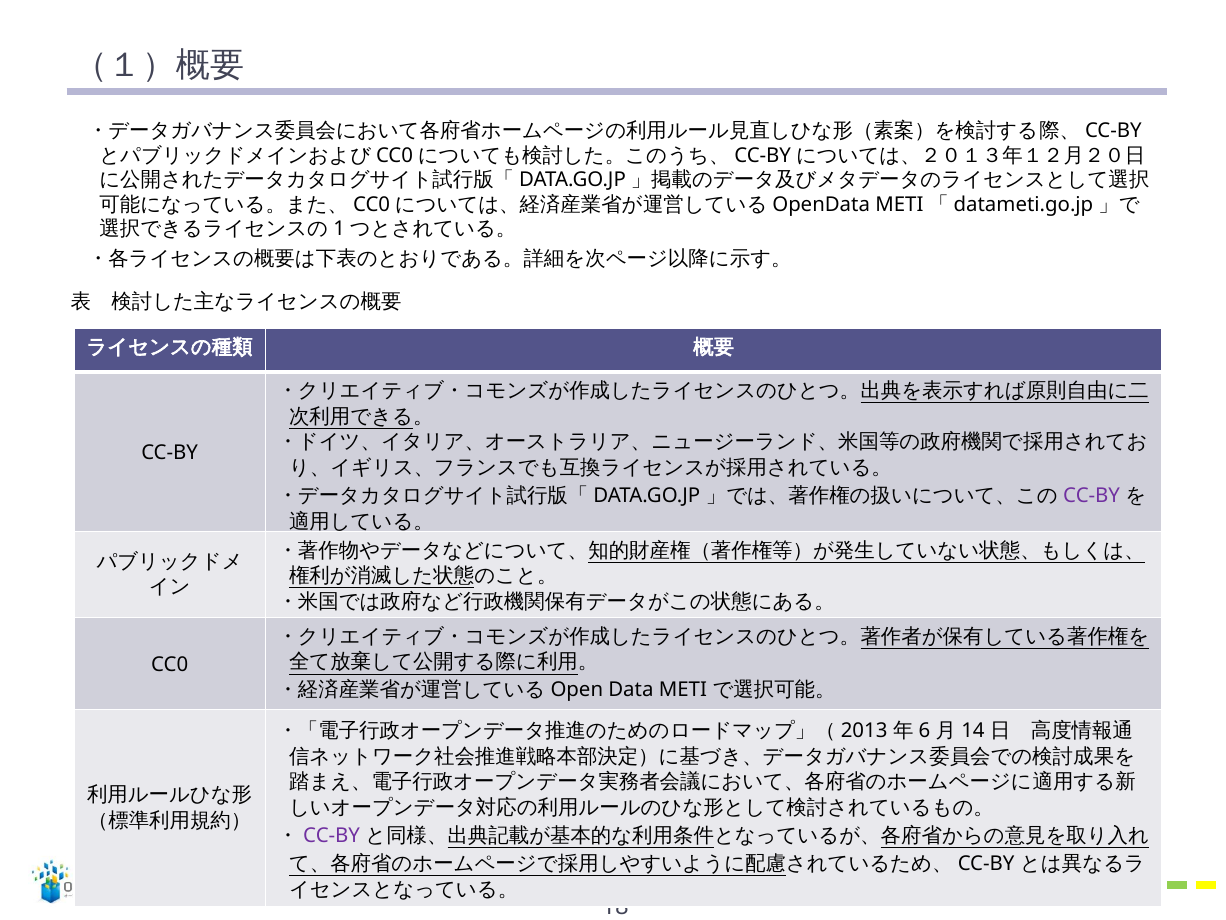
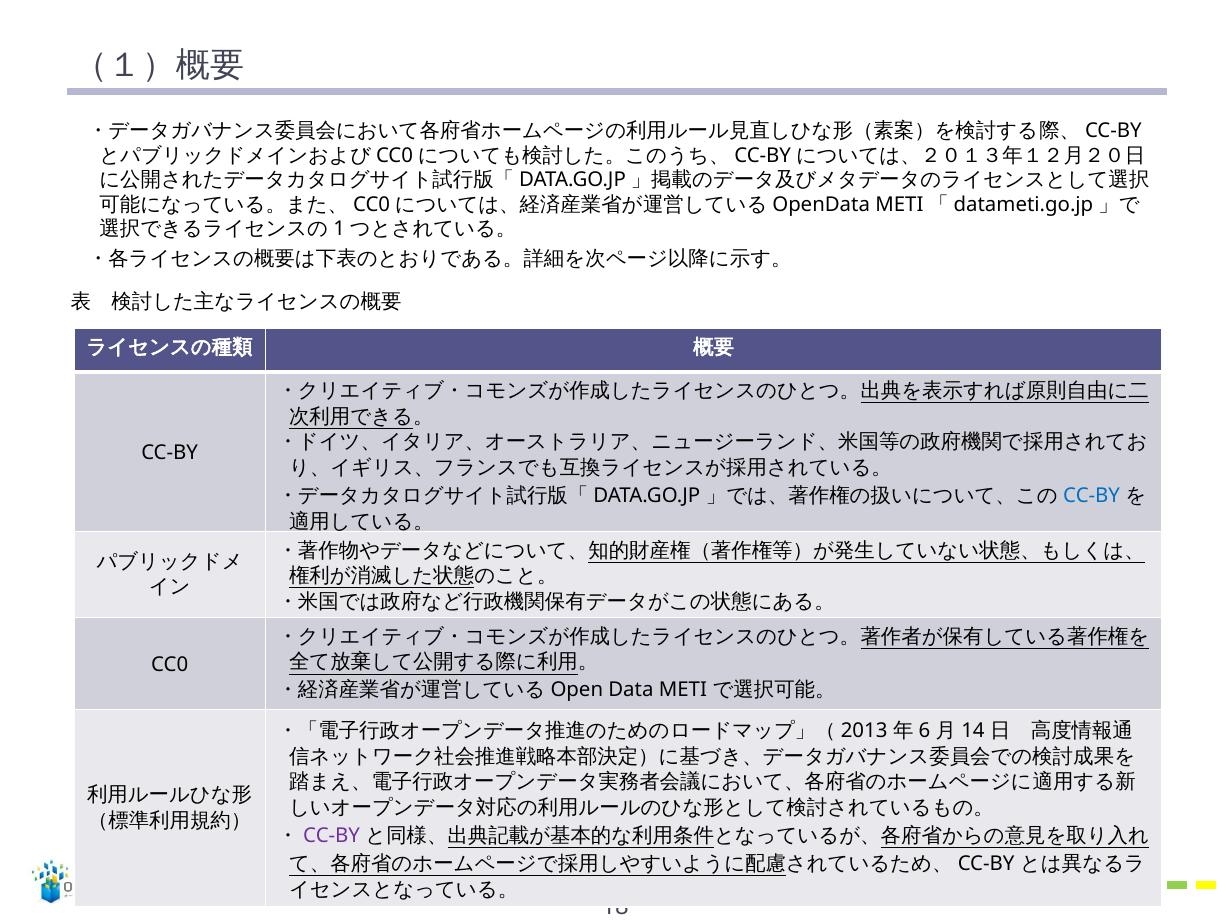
CC-BY at (1091, 496) colour: purple -> blue
